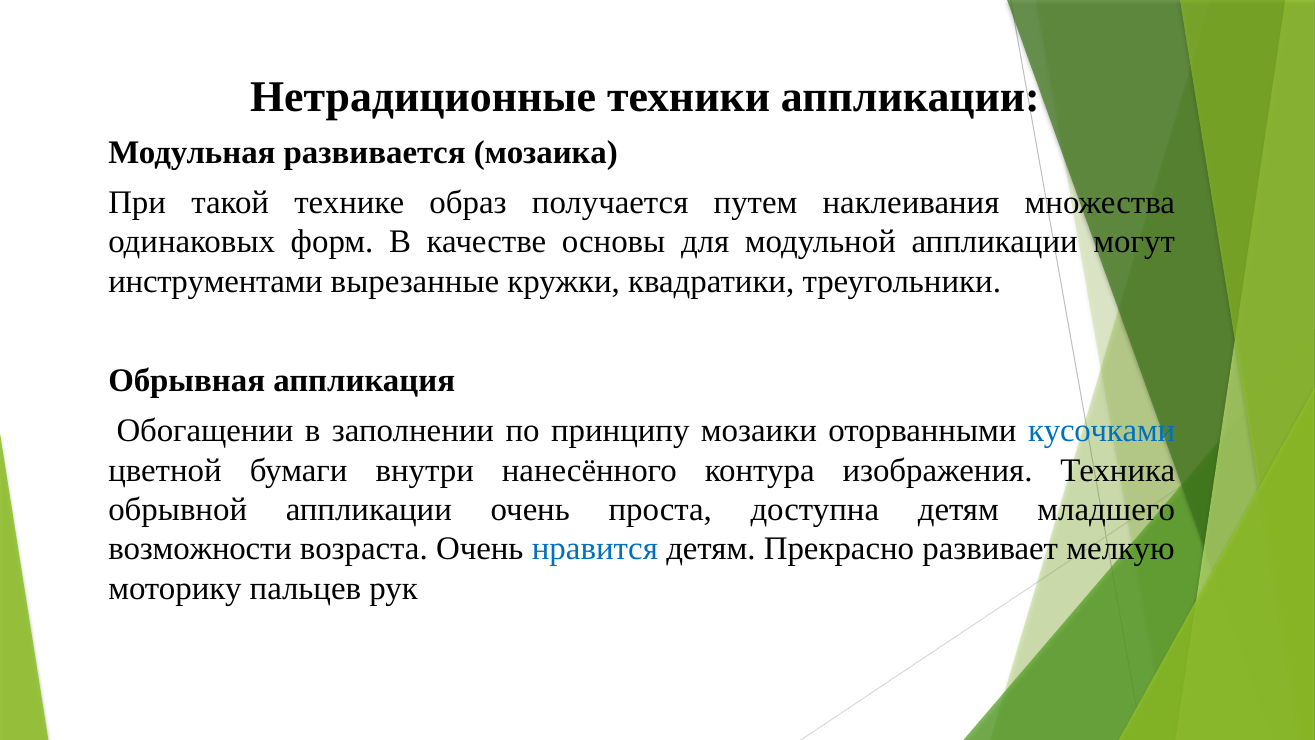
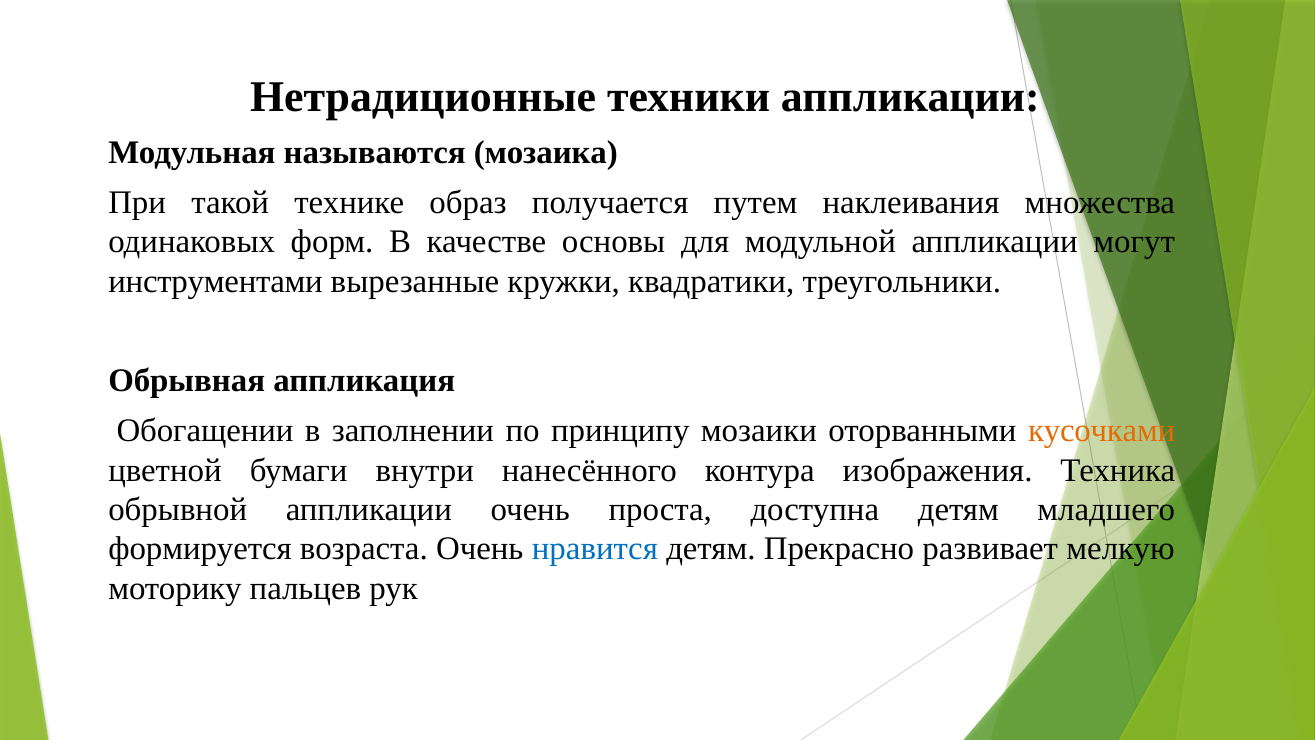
развивается: развивается -> называются
кусочками colour: blue -> orange
возможности: возможности -> формируется
